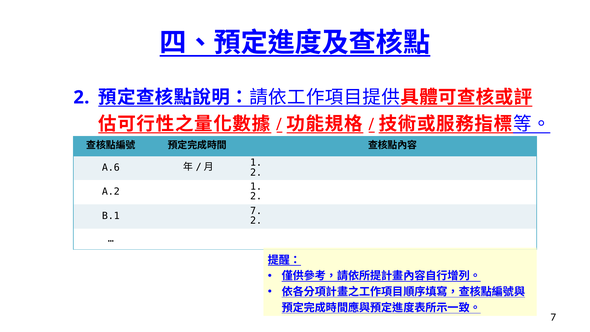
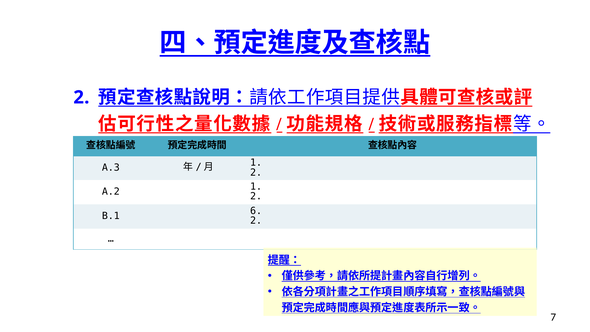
A.6: A.6 -> A.3
B.1 7: 7 -> 6
